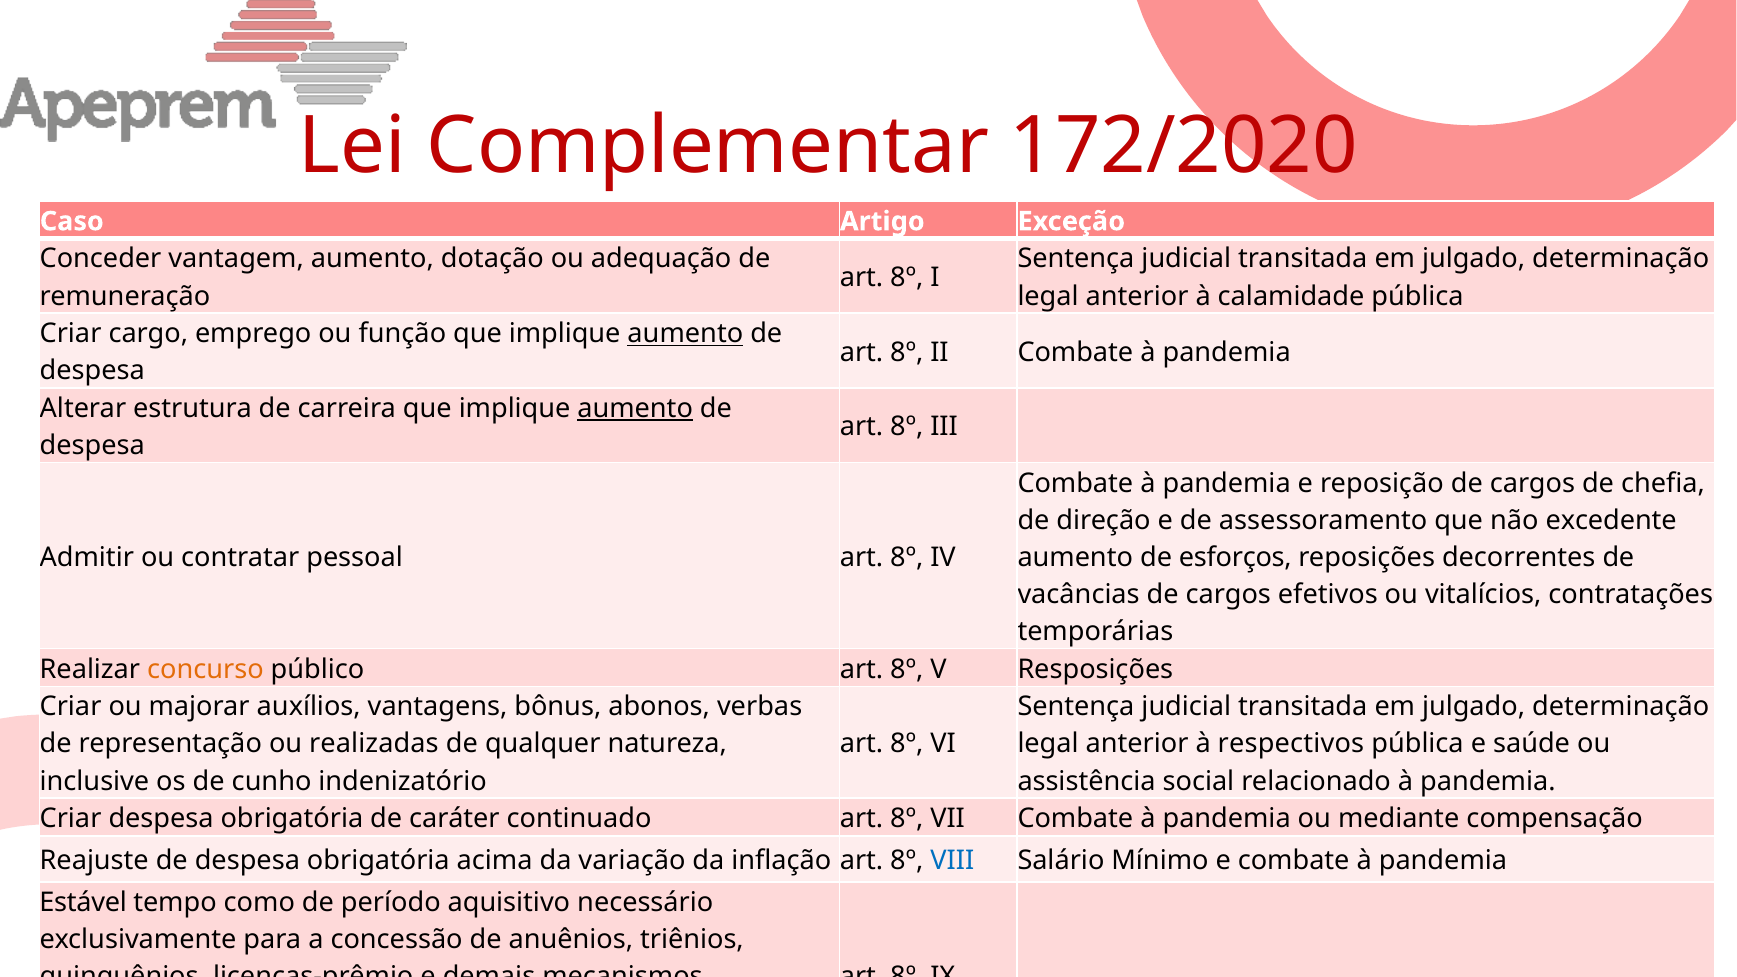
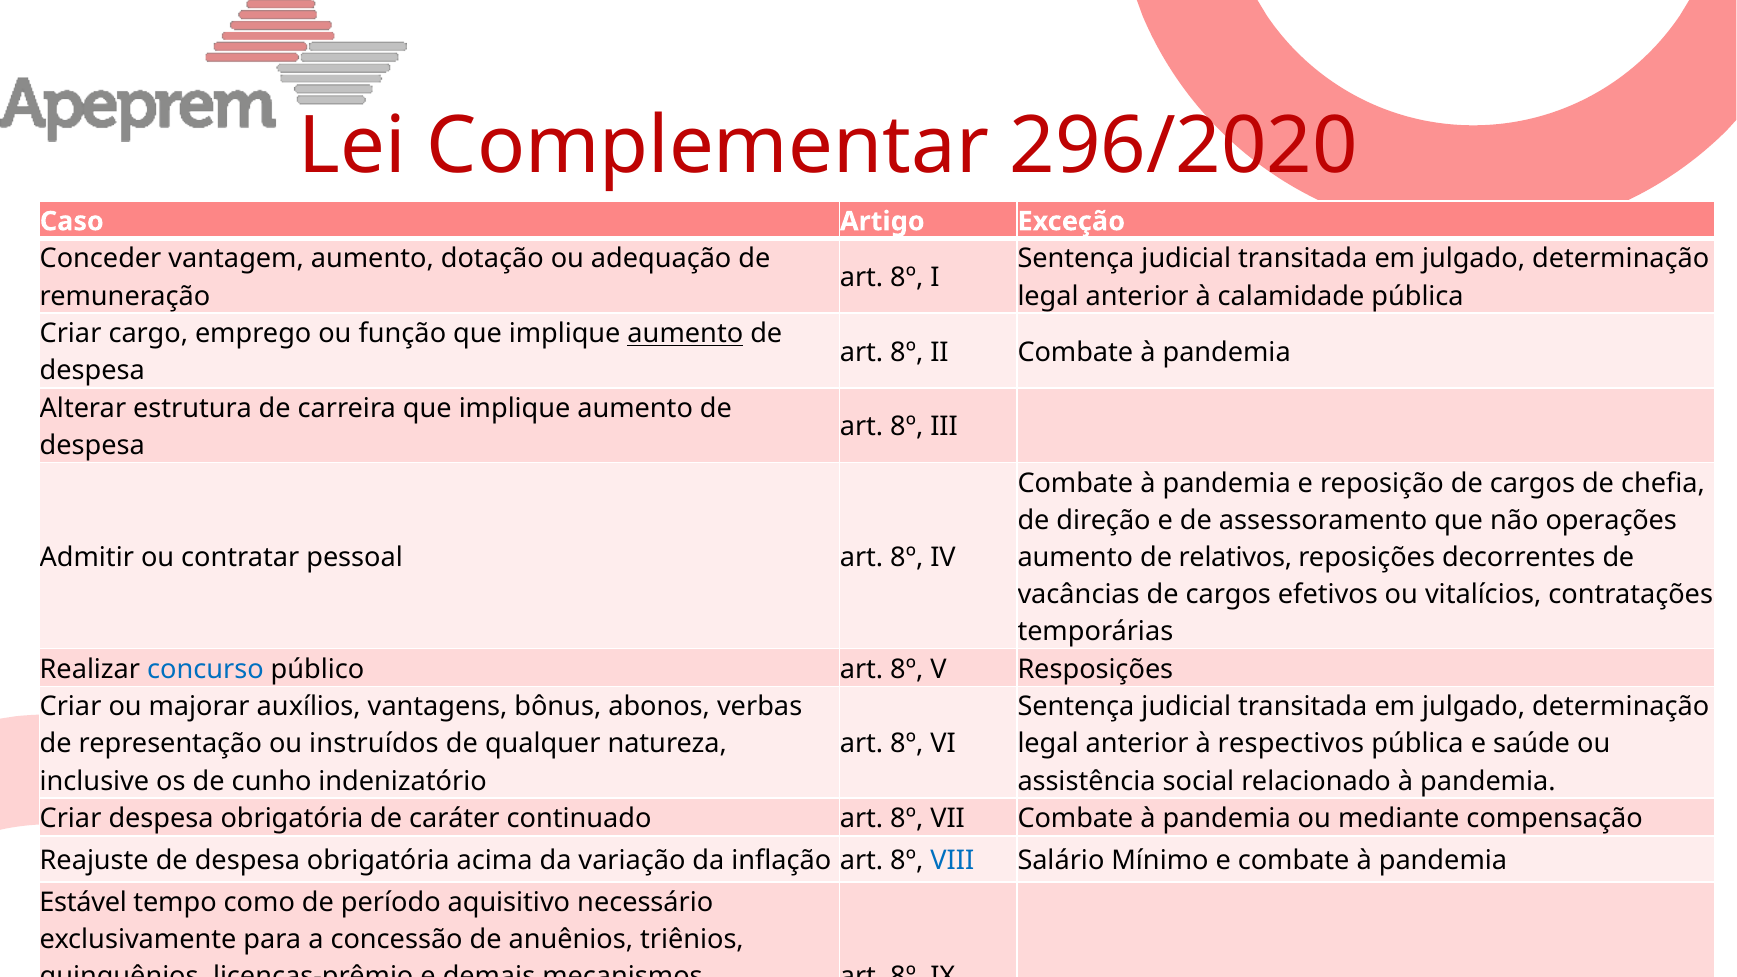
172/2020: 172/2020 -> 296/2020
aumento at (635, 408) underline: present -> none
excedente: excedente -> operações
esforços: esforços -> relativos
concurso colour: orange -> blue
realizadas: realizadas -> instruídos
